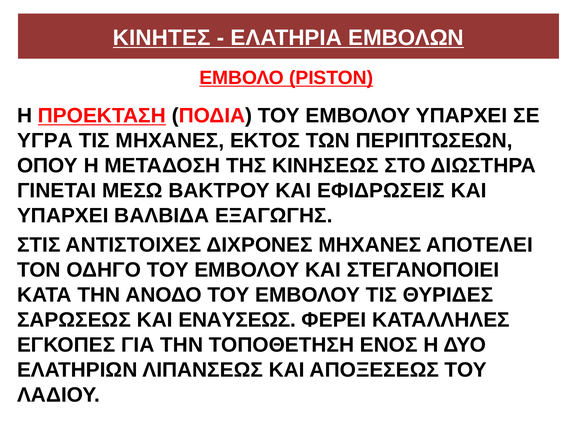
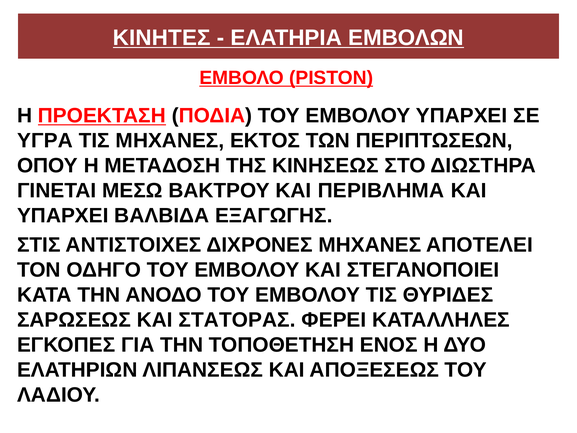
ΕΦΙΔΡΩΣΕΙΣ: ΕΦΙΔΡΩΣΕΙΣ -> ΠΕΡΙΒΛΗΜΑ
ΕΝΑΥΣΕΩΣ: ΕΝΑΥΣΕΩΣ -> ΣΤΑΤΟΡΑΣ
